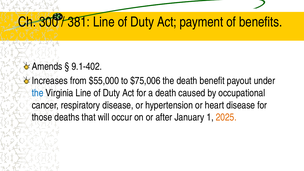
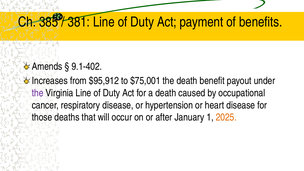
300: 300 -> 385
$55,000: $55,000 -> $95,912
$75,006: $75,006 -> $75,001
the at (38, 93) colour: blue -> purple
